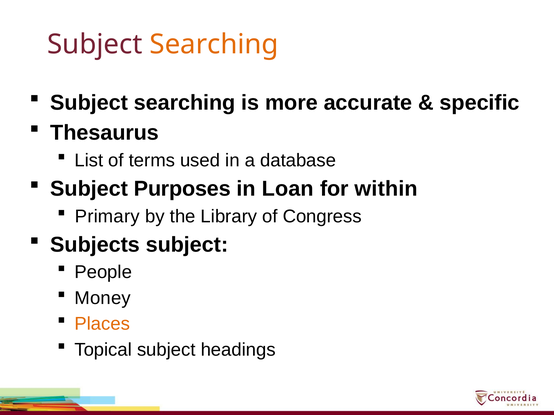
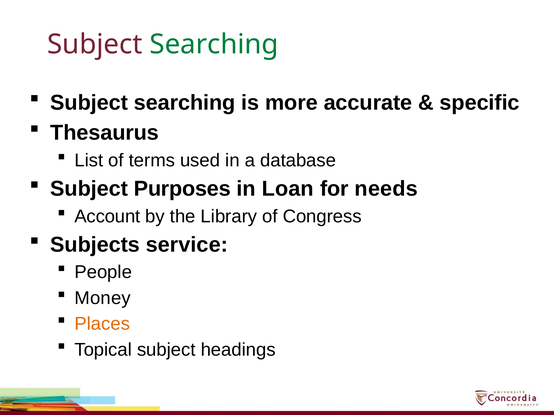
Searching at (214, 44) colour: orange -> green
within: within -> needs
Primary: Primary -> Account
Subjects subject: subject -> service
